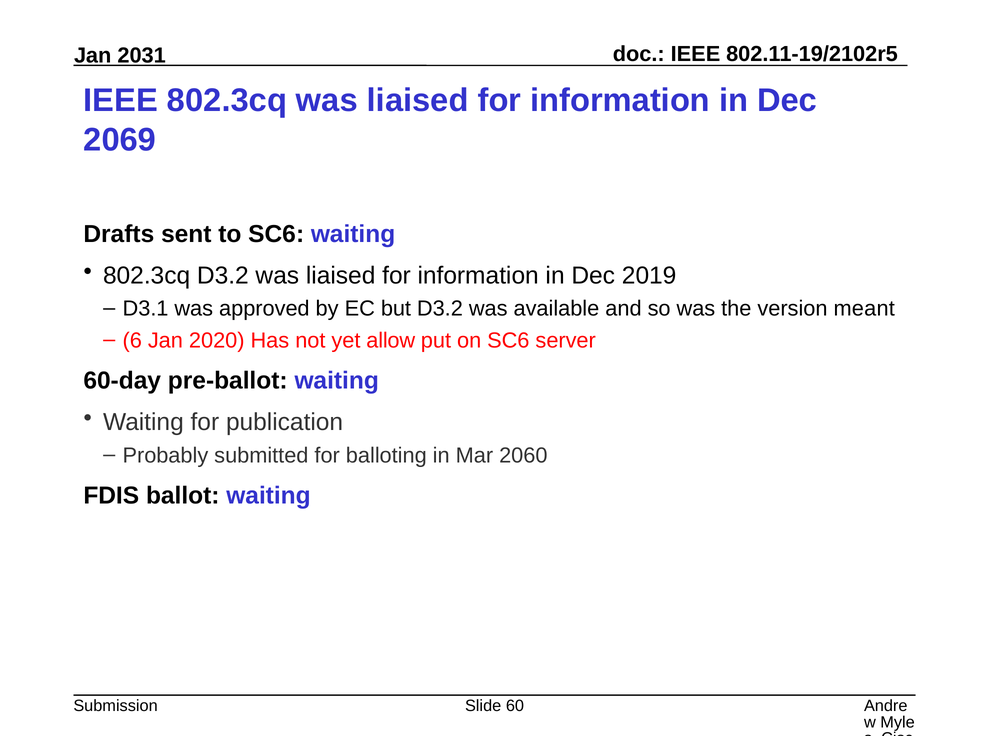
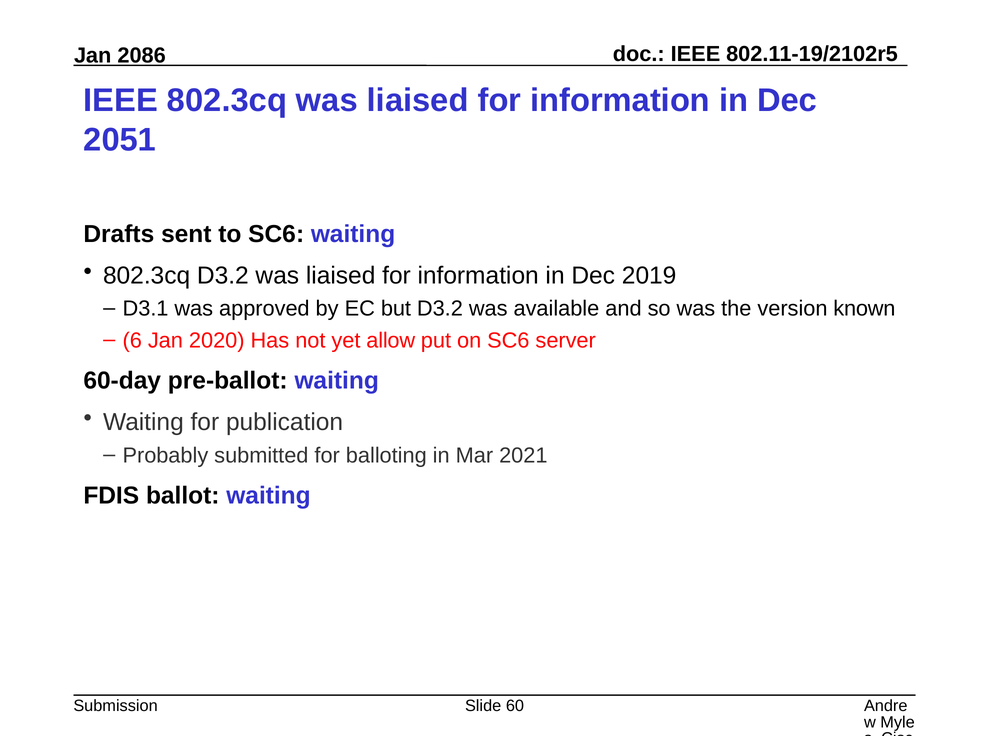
2031: 2031 -> 2086
2069: 2069 -> 2051
meant: meant -> known
2060: 2060 -> 2021
